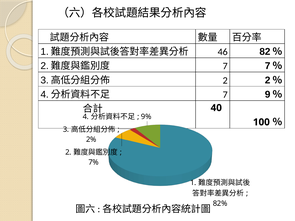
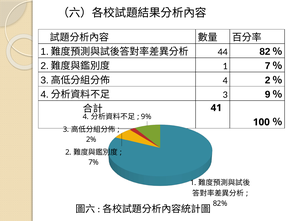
46: 46 -> 44
7 at (225, 66): 7 -> 1
2 at (225, 81): 2 -> 4
7 at (225, 95): 7 -> 3
40: 40 -> 41
